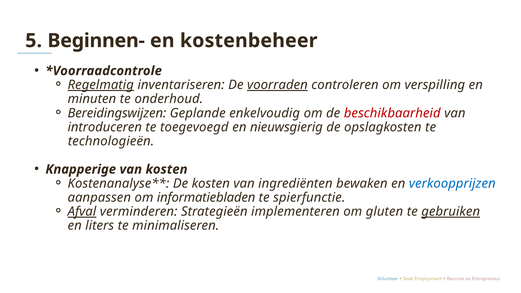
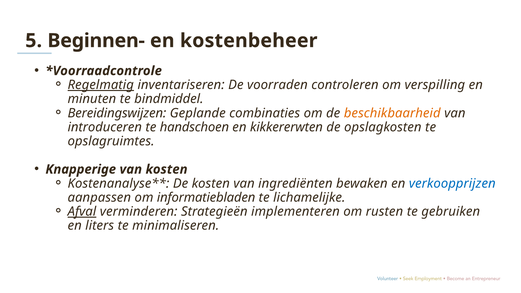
voorraden underline: present -> none
onderhoud: onderhoud -> bindmiddel
enkelvoudig: enkelvoudig -> combinaties
beschikbaarheid colour: red -> orange
toegevoegd: toegevoegd -> handschoen
nieuwsgierig: nieuwsgierig -> kikkererwten
technologieën: technologieën -> opslagruimtes
spierfunctie: spierfunctie -> lichamelijke
gluten: gluten -> rusten
gebruiken underline: present -> none
